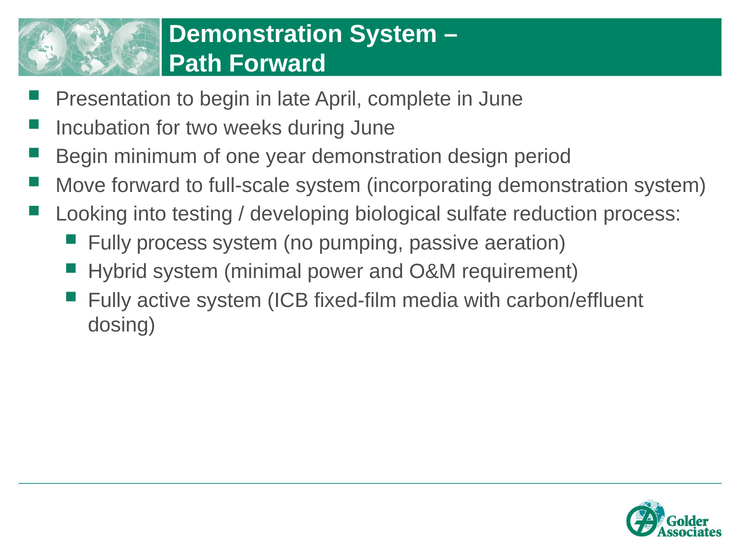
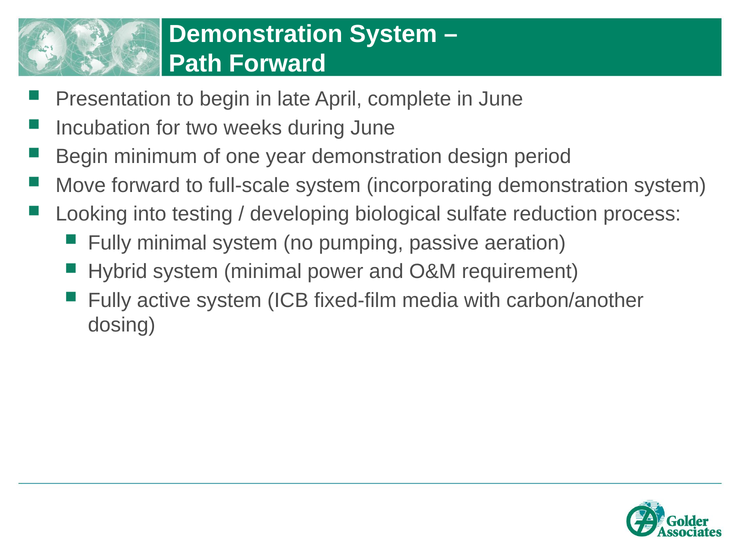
Fully process: process -> minimal
carbon/effluent: carbon/effluent -> carbon/another
